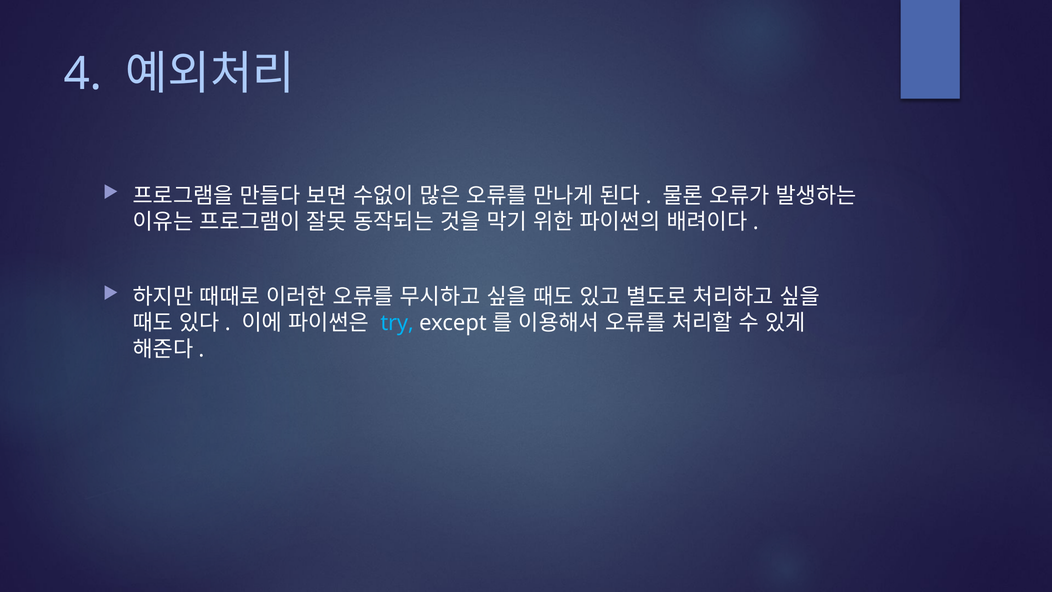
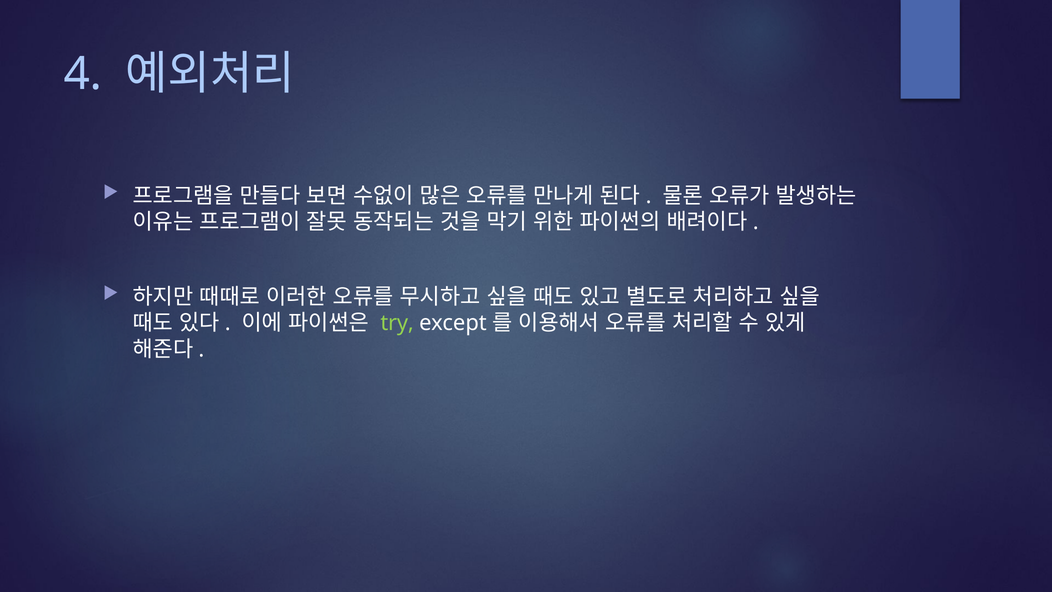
try colour: light blue -> light green
